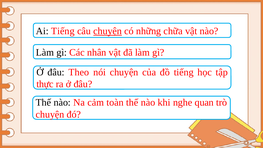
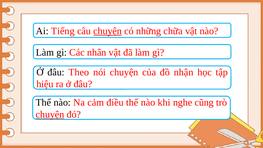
đồ tiếng: tiếng -> nhận
thực: thực -> hiệu
toàn: toàn -> điều
quan: quan -> cũng
chuyện at (50, 114) underline: none -> present
